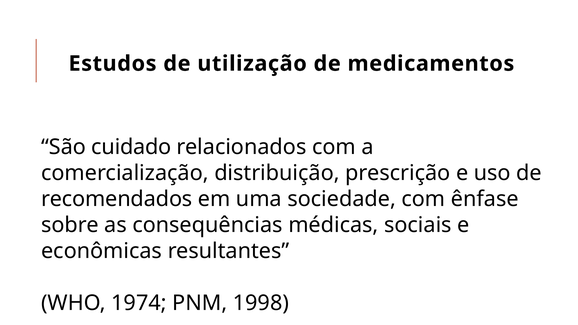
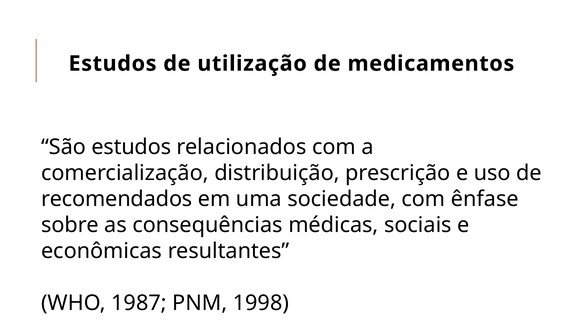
São cuidado: cuidado -> estudos
1974: 1974 -> 1987
